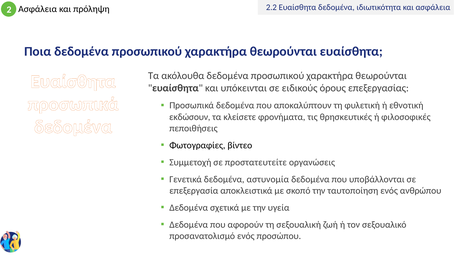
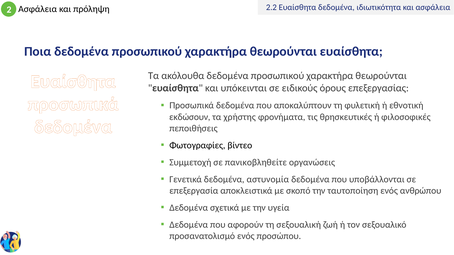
κλείσετε: κλείσετε -> χρήστης
προστατευτείτε: προστατευτείτε -> πανικοβληθείτε
